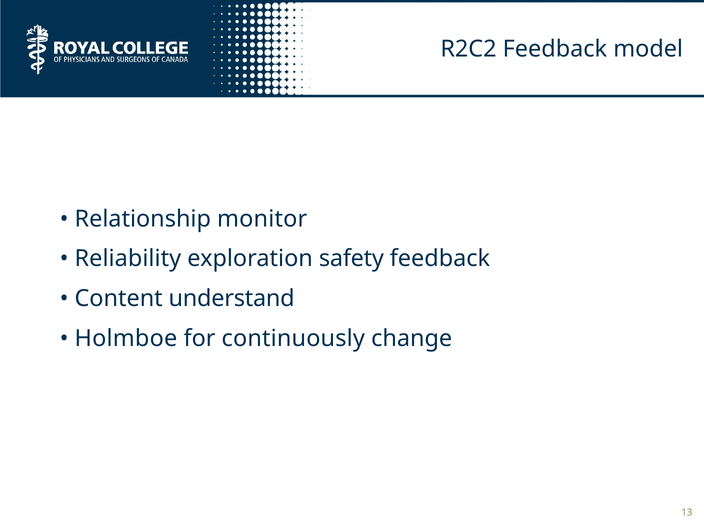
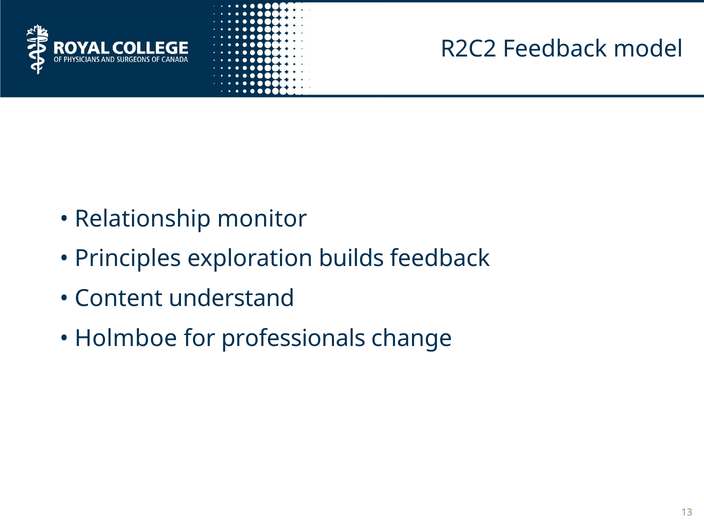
Reliability: Reliability -> Principles
safety: safety -> builds
continuously: continuously -> professionals
